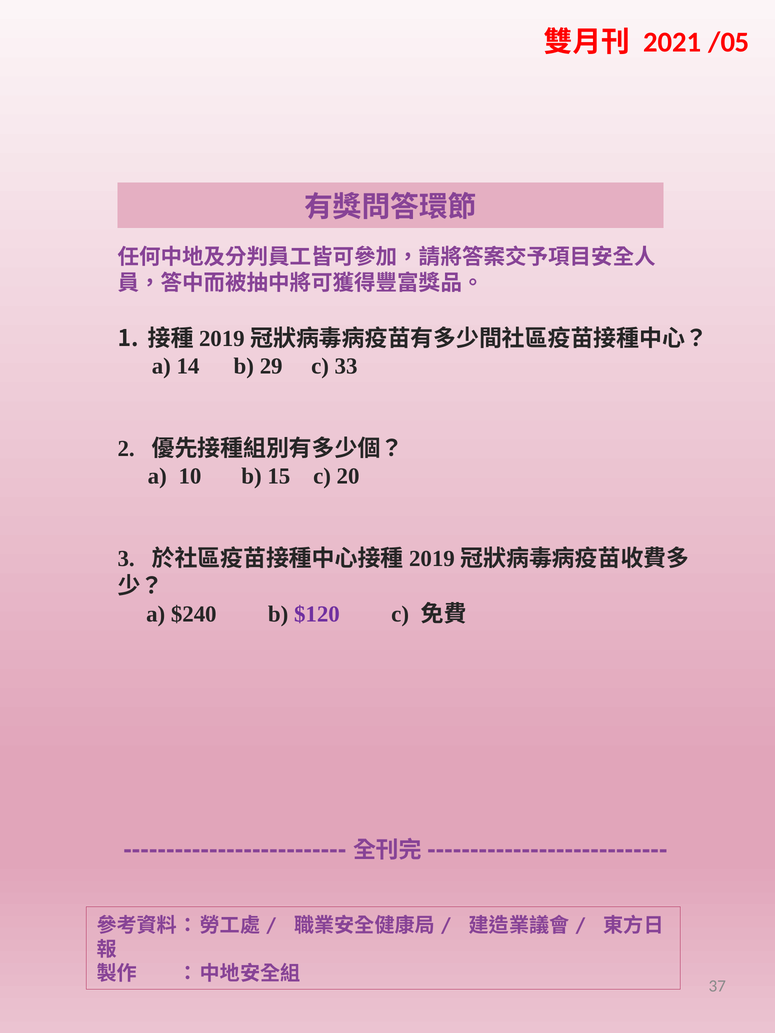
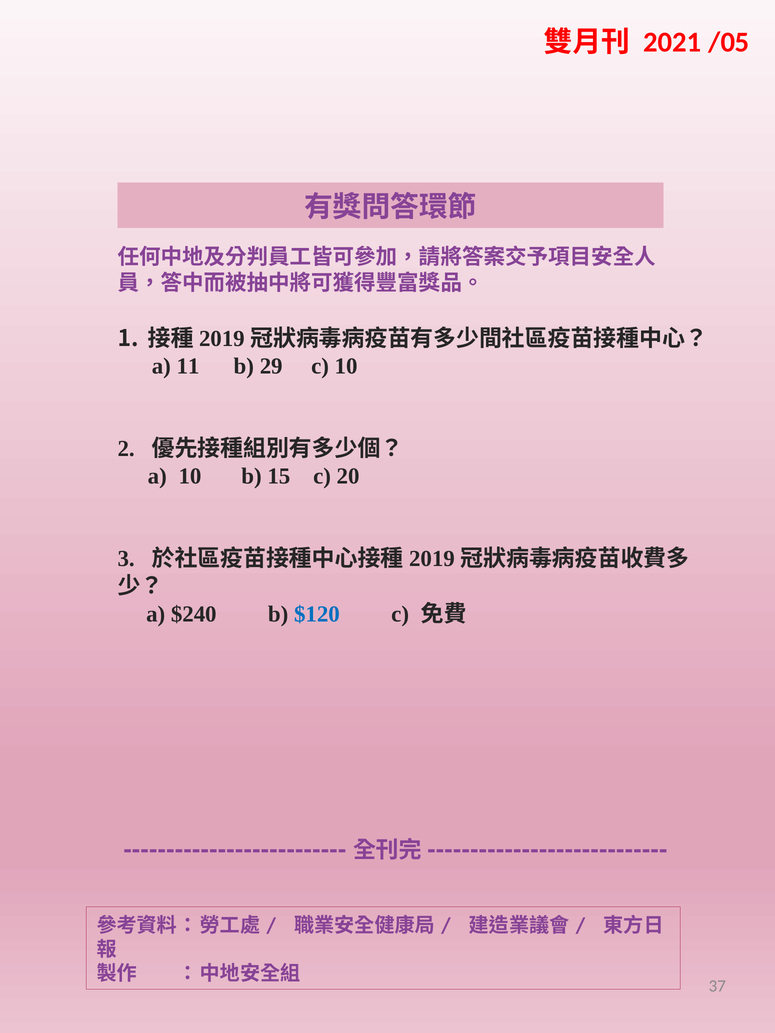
14: 14 -> 11
c 33: 33 -> 10
$120 colour: purple -> blue
